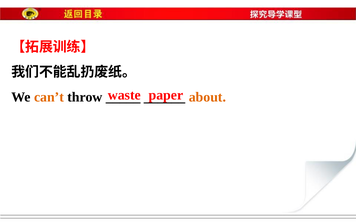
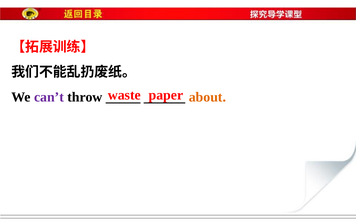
can’t colour: orange -> purple
